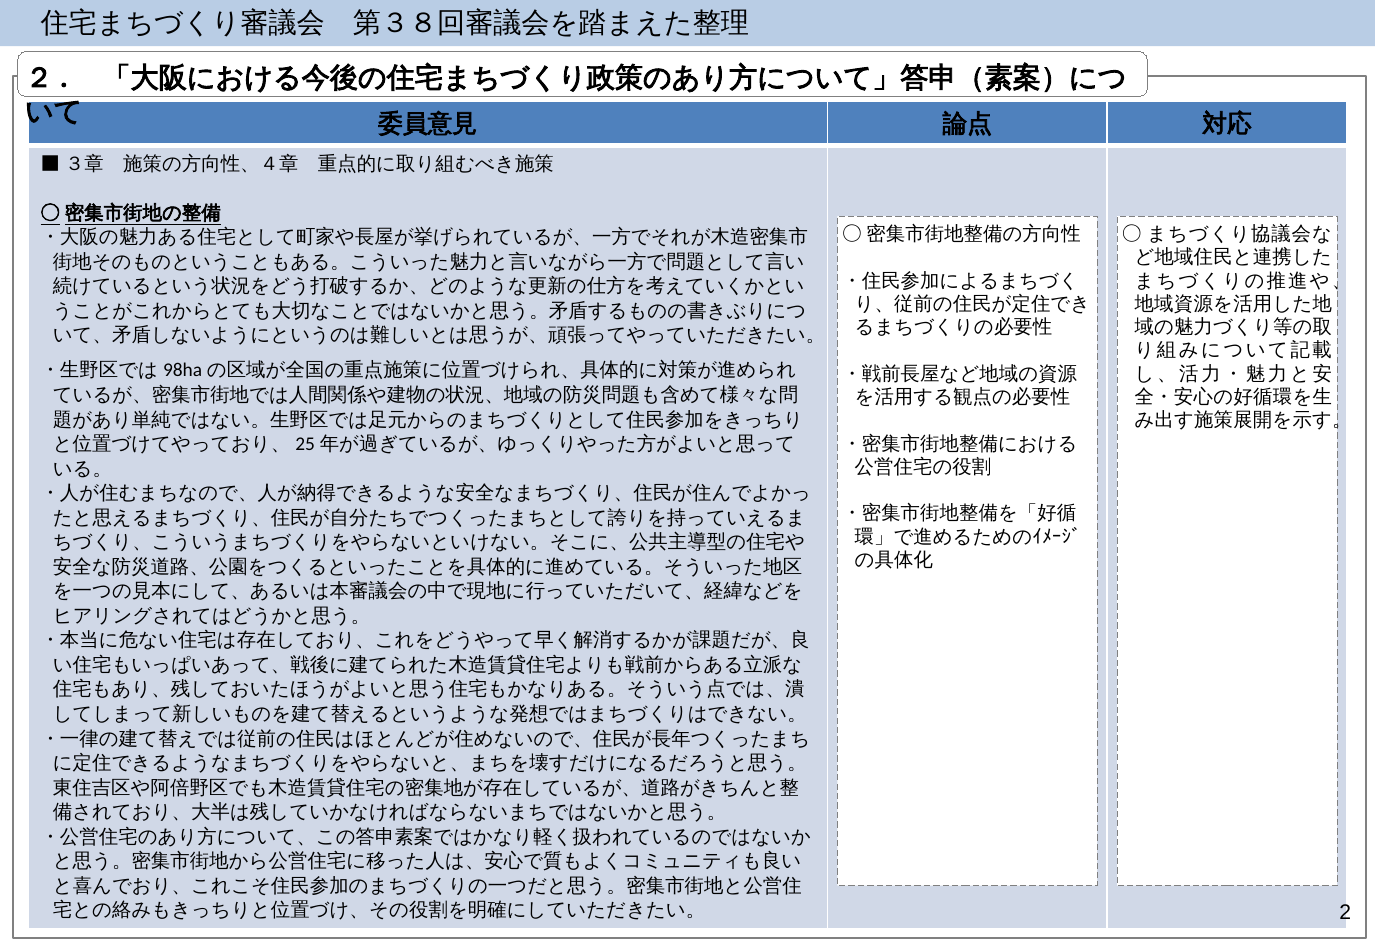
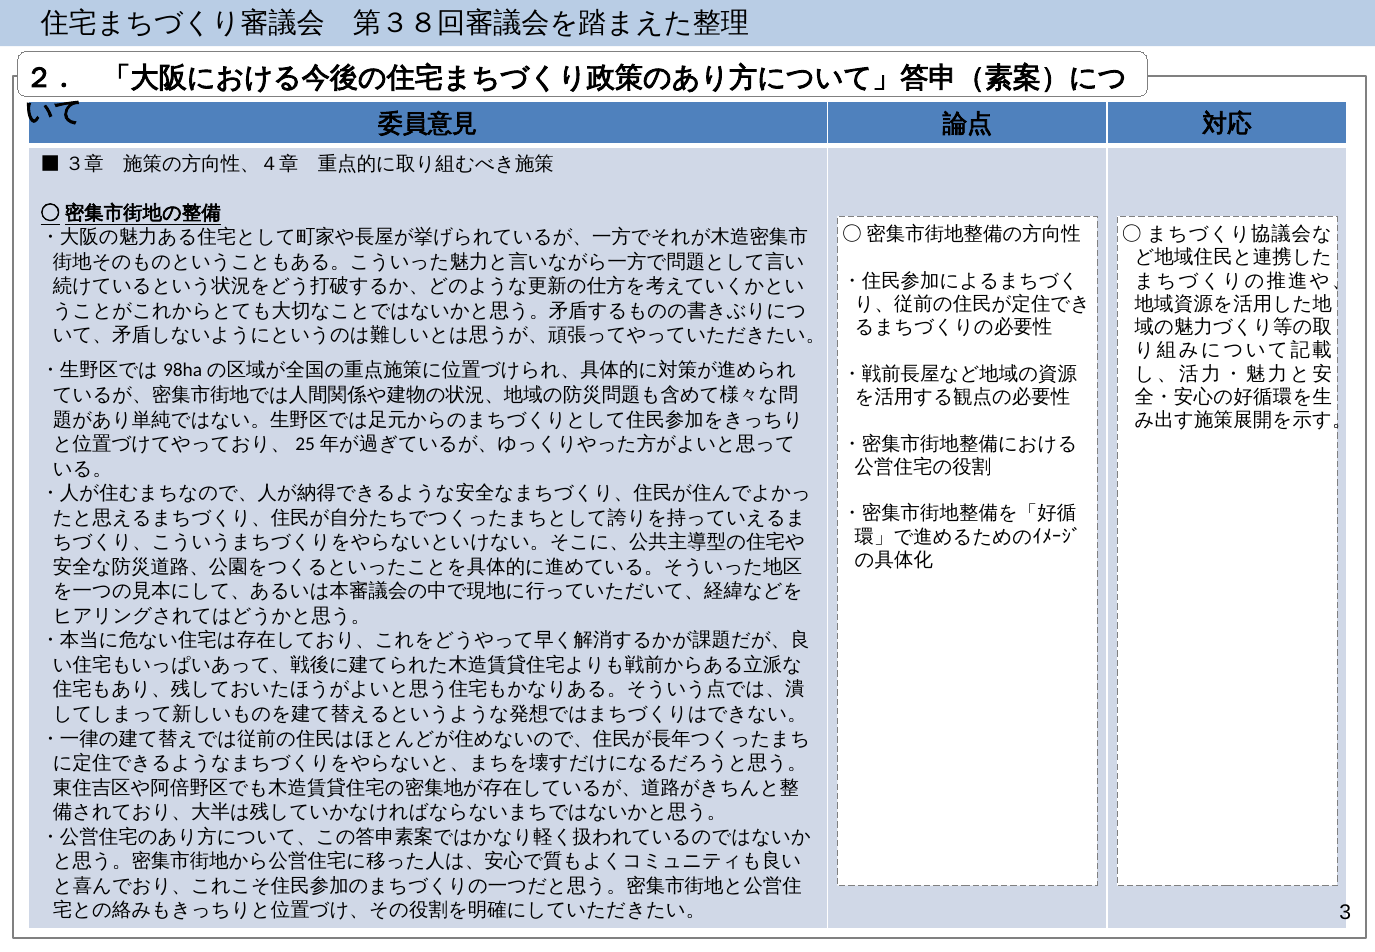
2: 2 -> 3
